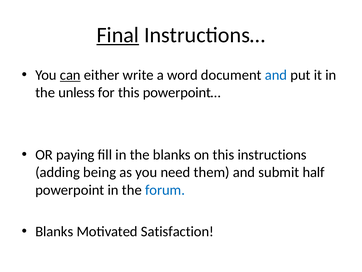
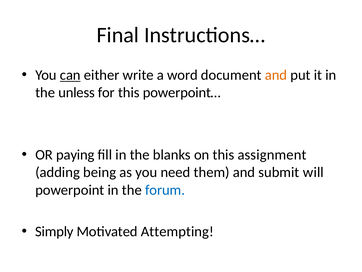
Final underline: present -> none
and at (276, 75) colour: blue -> orange
instructions: instructions -> assignment
half: half -> will
Blanks at (54, 231): Blanks -> Simply
Satisfaction: Satisfaction -> Attempting
